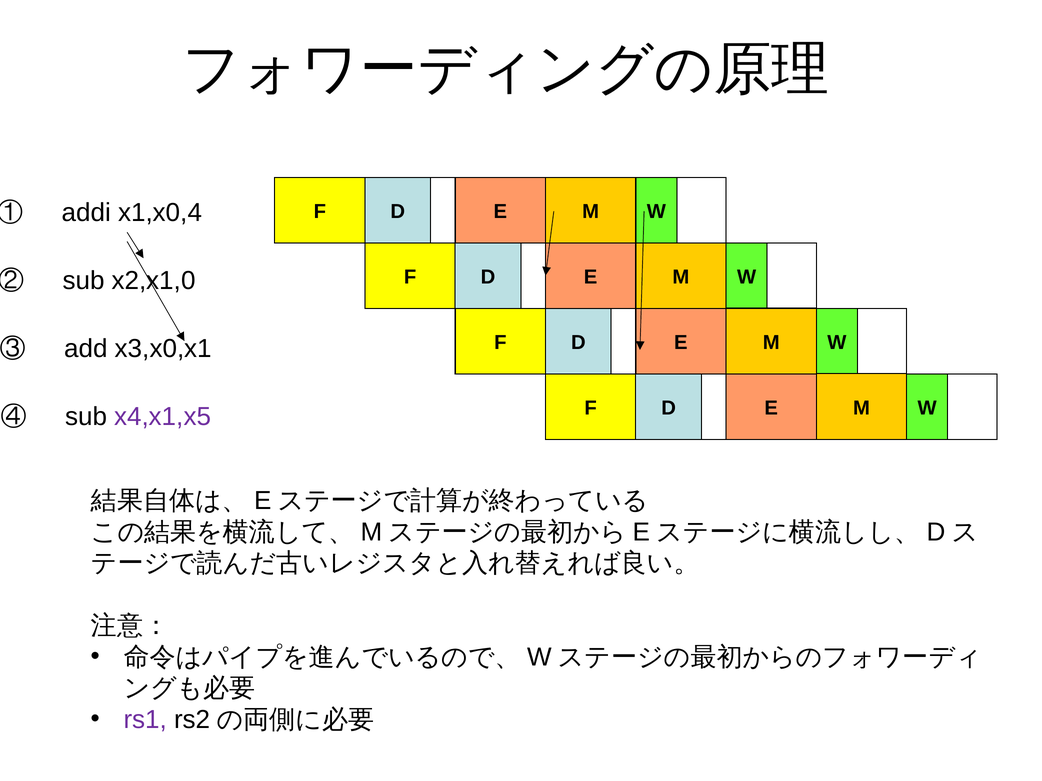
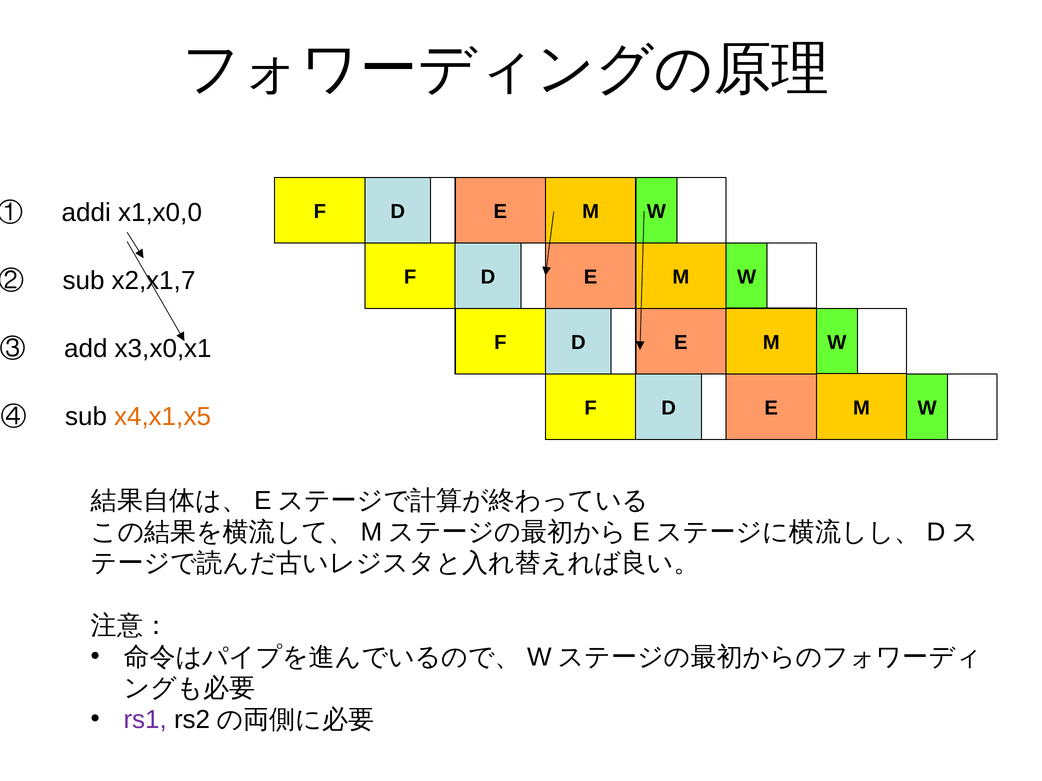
x1,x0,4: x1,x0,4 -> x1,x0,0
x2,x1,0: x2,x1,0 -> x2,x1,7
x4,x1,x5 colour: purple -> orange
